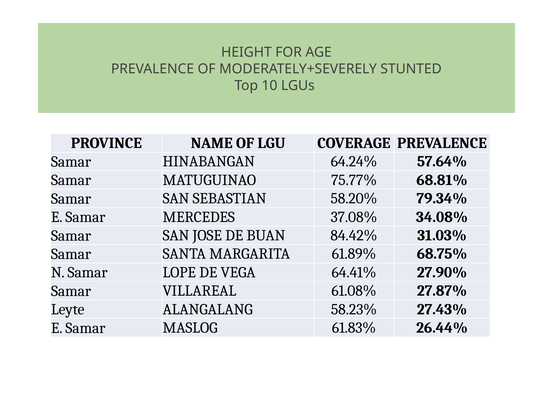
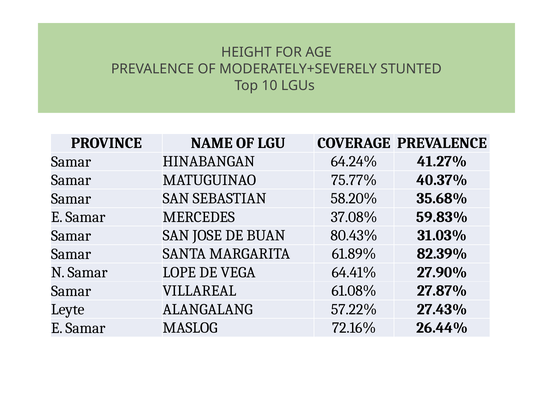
57.64%: 57.64% -> 41.27%
68.81%: 68.81% -> 40.37%
79.34%: 79.34% -> 35.68%
34.08%: 34.08% -> 59.83%
84.42%: 84.42% -> 80.43%
68.75%: 68.75% -> 82.39%
58.23%: 58.23% -> 57.22%
61.83%: 61.83% -> 72.16%
